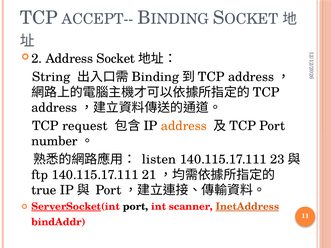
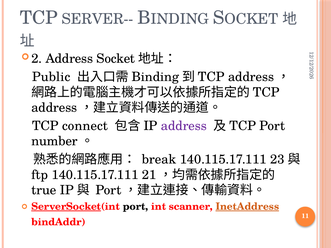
ACCEPT--: ACCEPT-- -> SERVER--
String: String -> Public
request: request -> connect
address at (184, 126) colour: orange -> purple
listen: listen -> break
